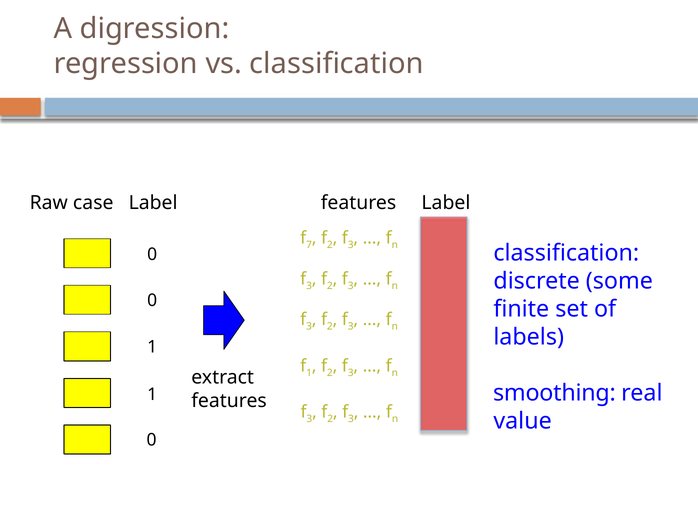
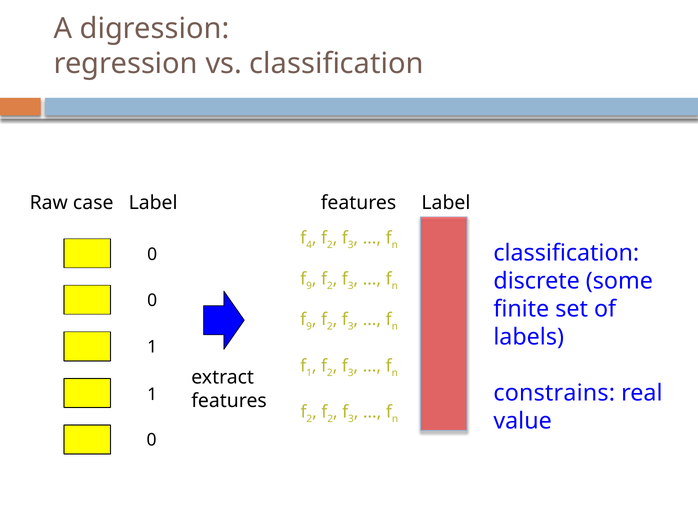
7: 7 -> 4
3 at (309, 285): 3 -> 9
3 at (309, 326): 3 -> 9
smoothing: smoothing -> constrains
3 at (309, 418): 3 -> 2
